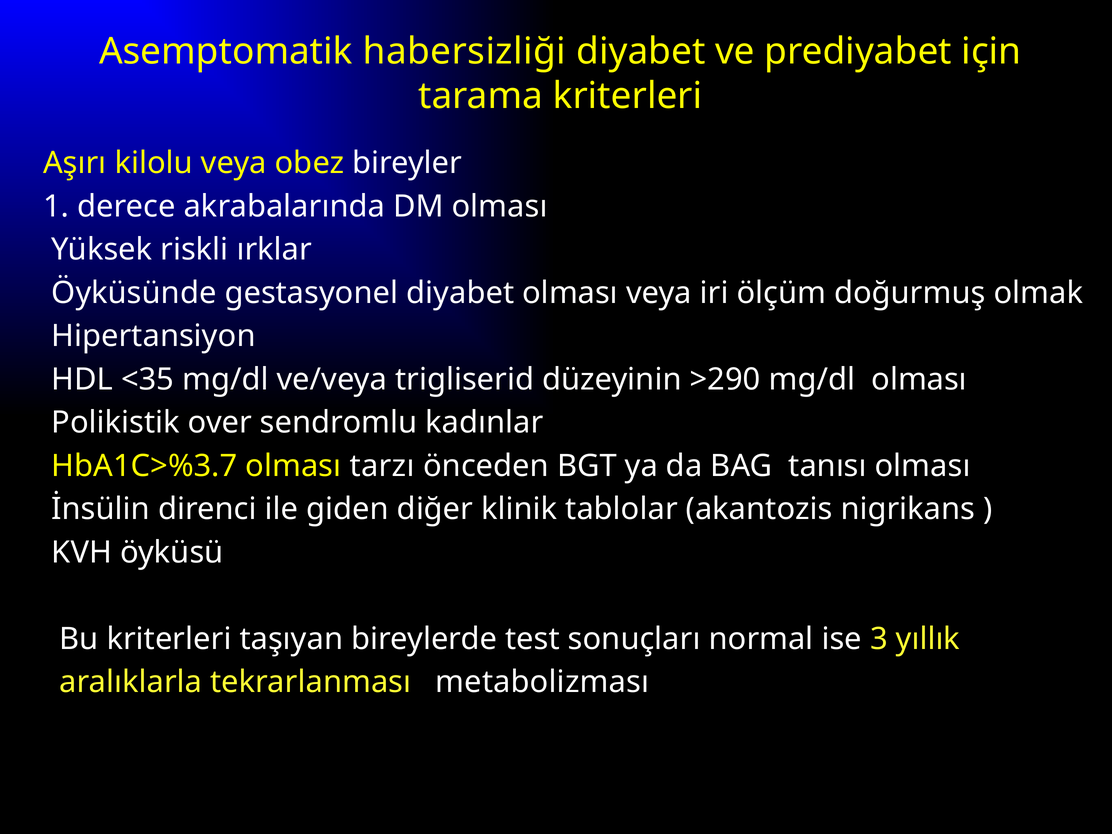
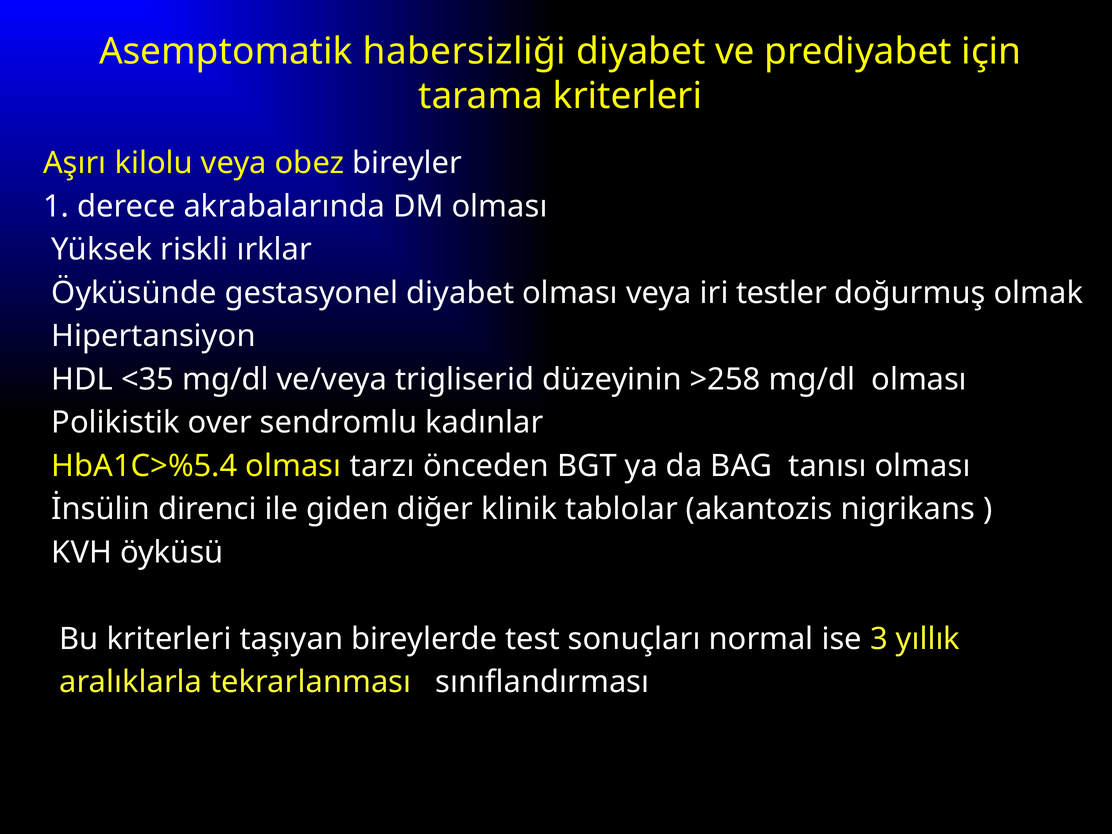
ölçüm: ölçüm -> testler
>290: >290 -> >258
HbA1C>%3.7: HbA1C>%3.7 -> HbA1C>%5.4
metabolizması: metabolizması -> sınıflandırması
